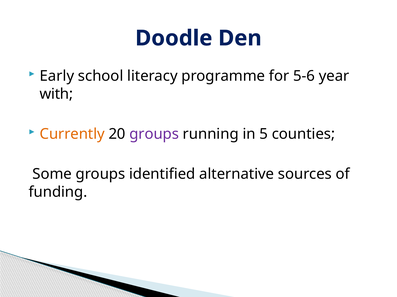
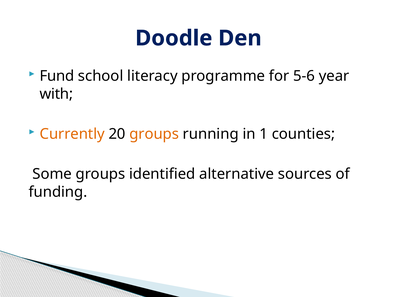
Early: Early -> Fund
groups at (154, 134) colour: purple -> orange
5: 5 -> 1
